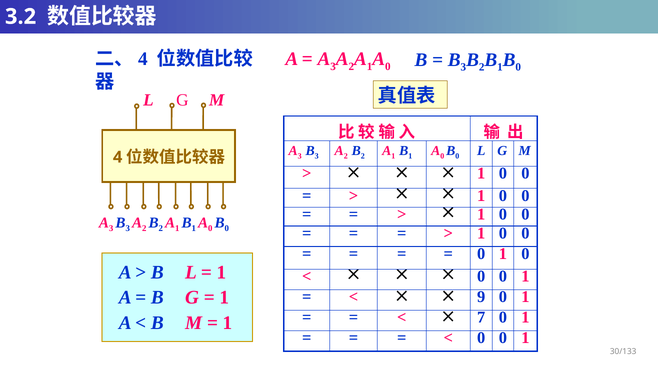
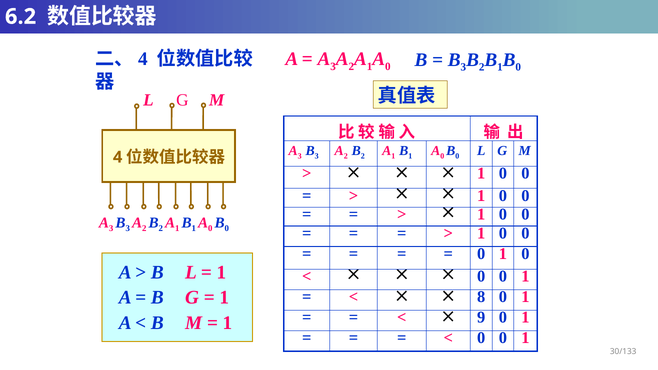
3.2: 3.2 -> 6.2
9: 9 -> 8
7: 7 -> 9
